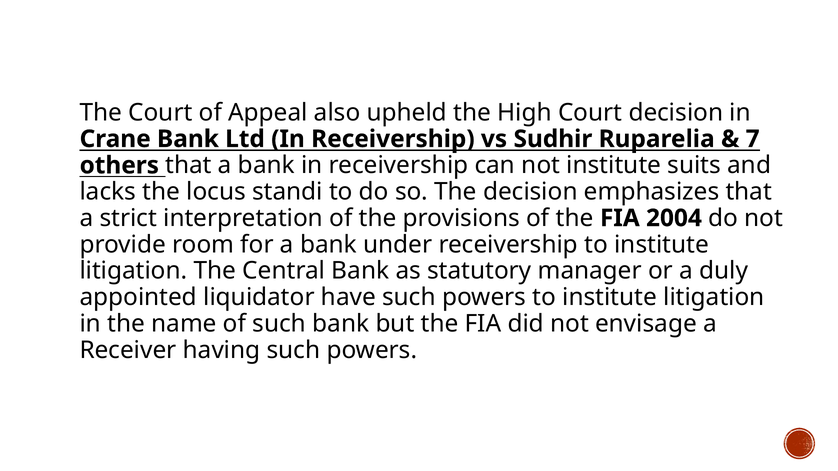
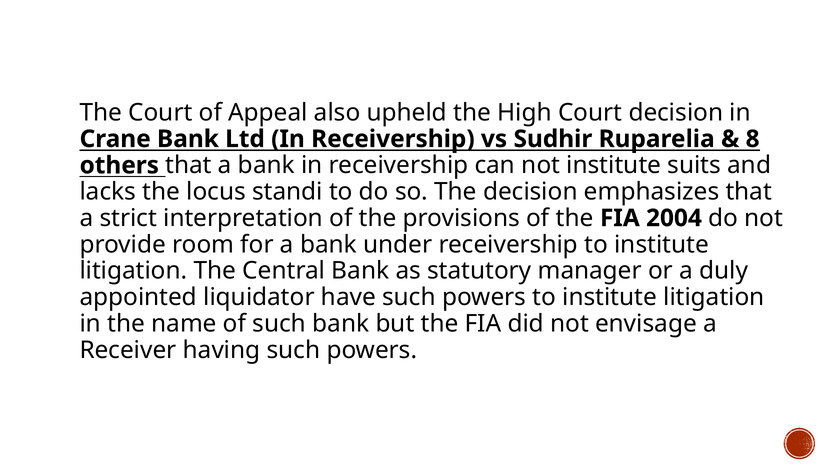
7: 7 -> 8
